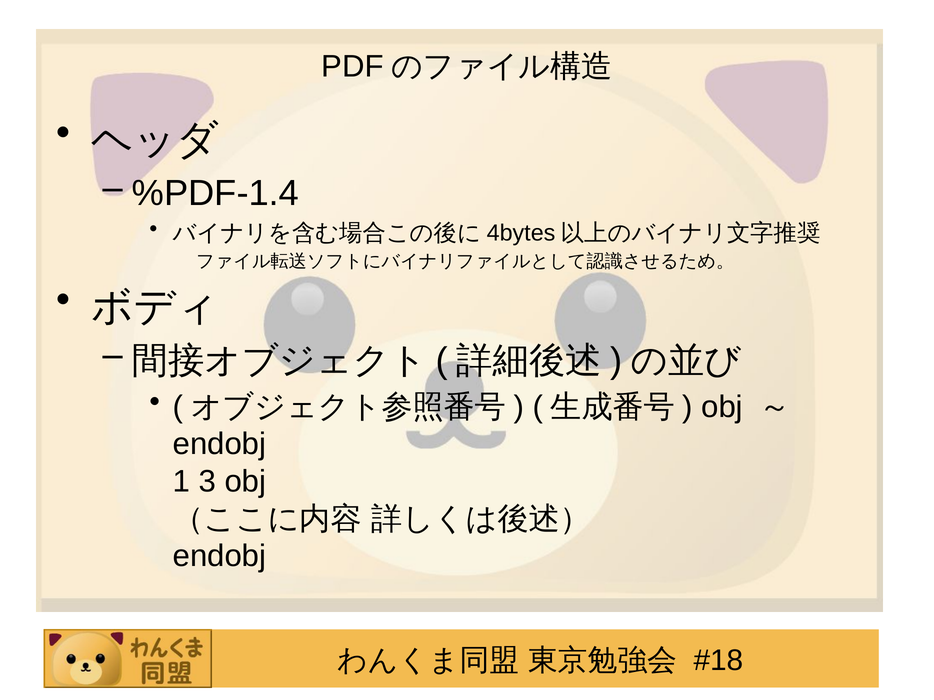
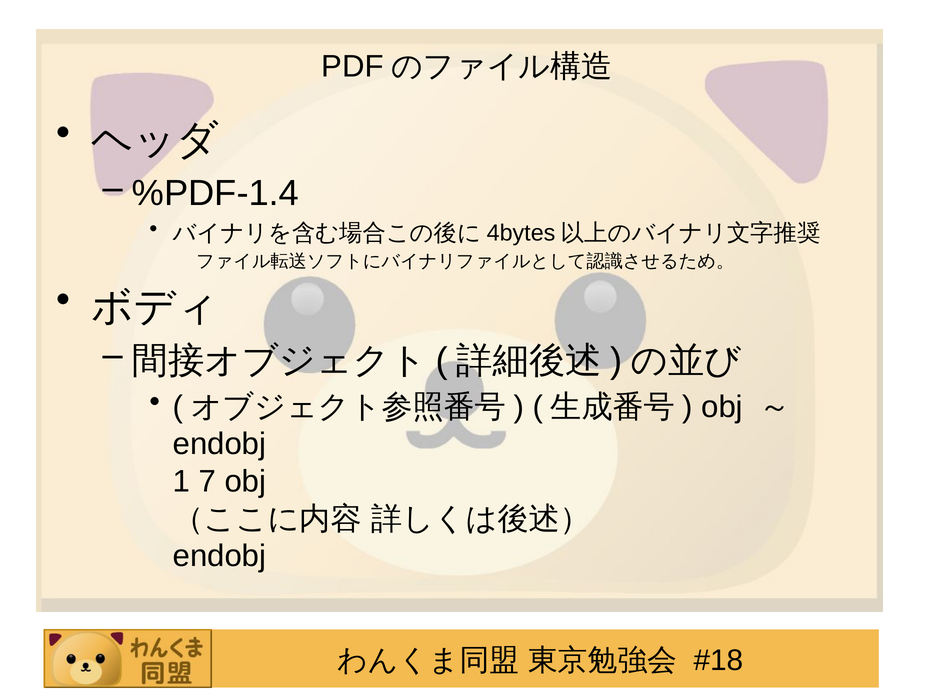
3: 3 -> 7
